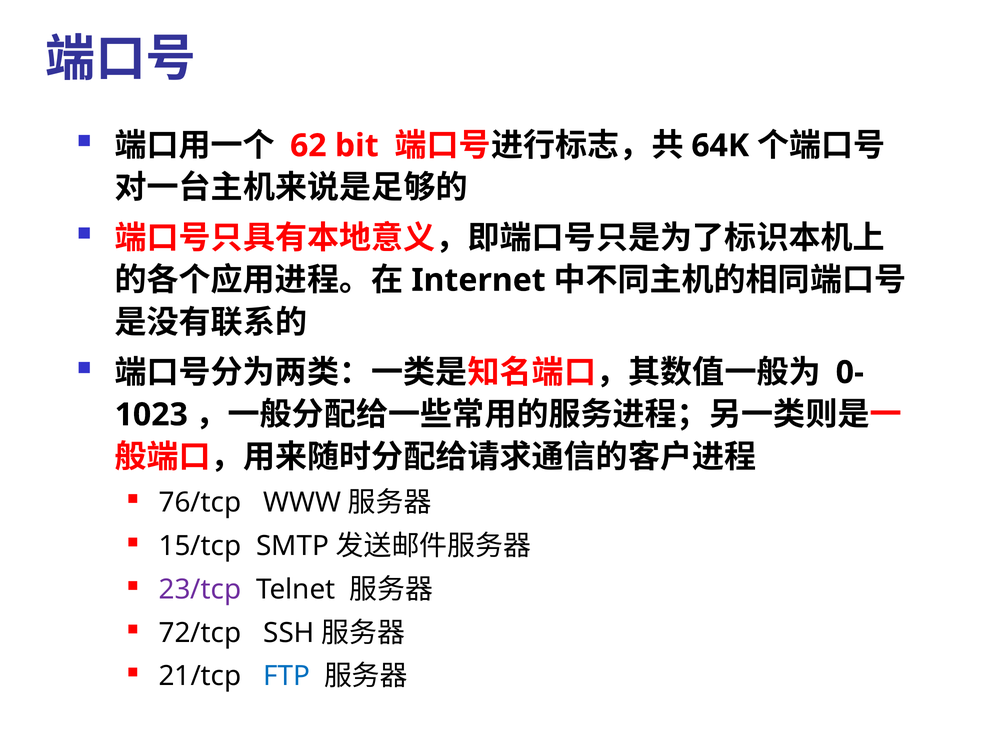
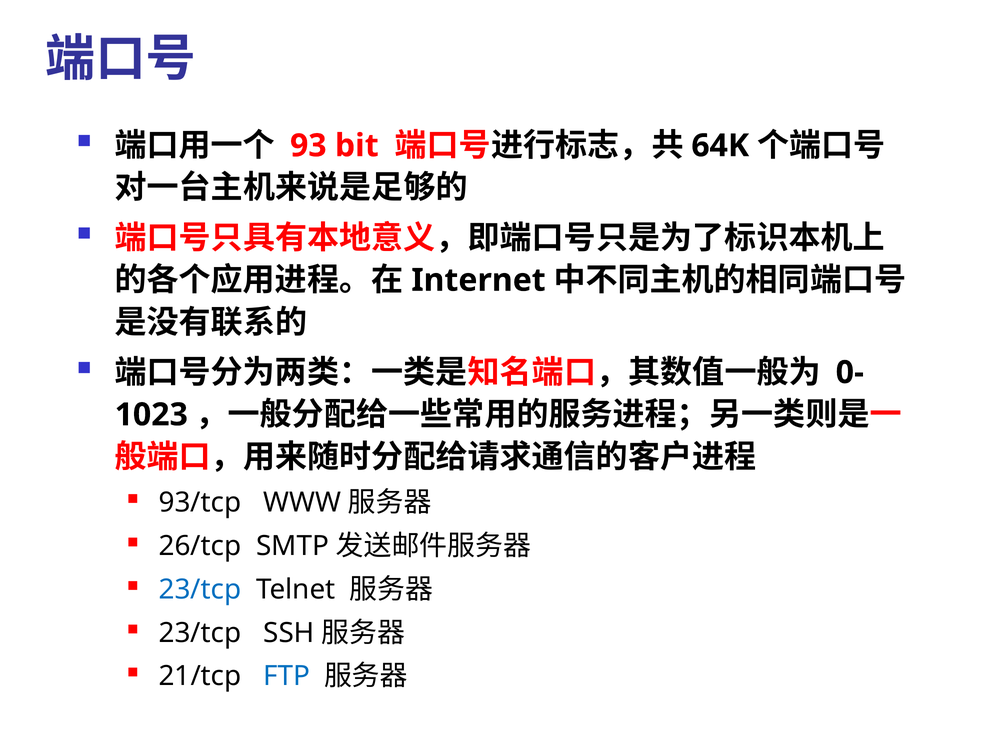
62: 62 -> 93
76/tcp: 76/tcp -> 93/tcp
15/tcp: 15/tcp -> 26/tcp
23/tcp at (200, 590) colour: purple -> blue
72/tcp at (200, 633): 72/tcp -> 23/tcp
